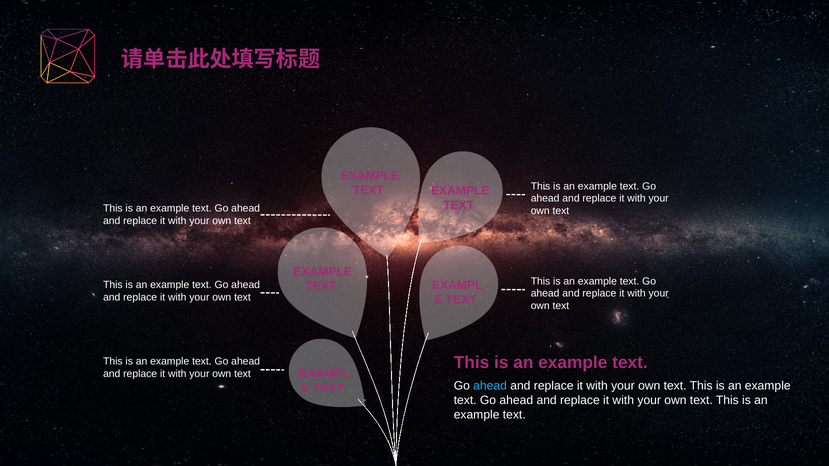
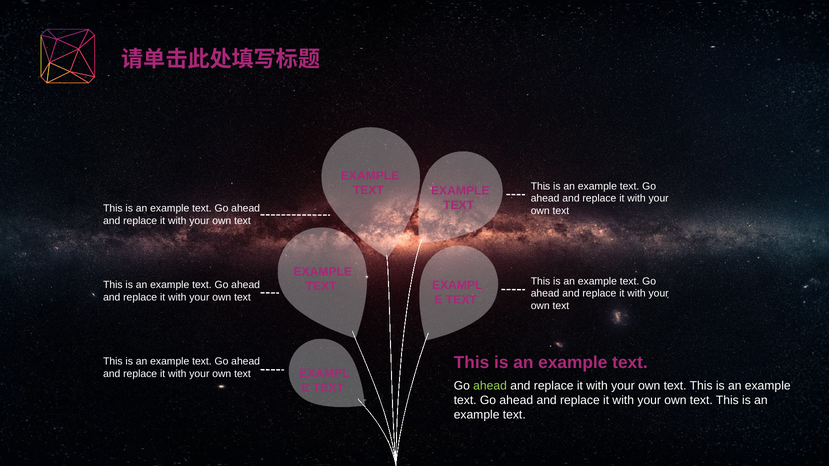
ahead at (490, 386) colour: light blue -> light green
